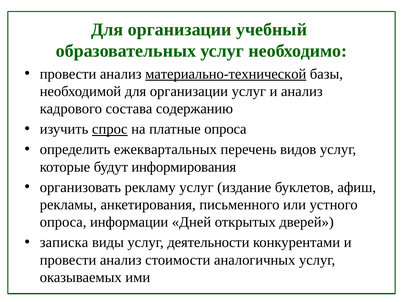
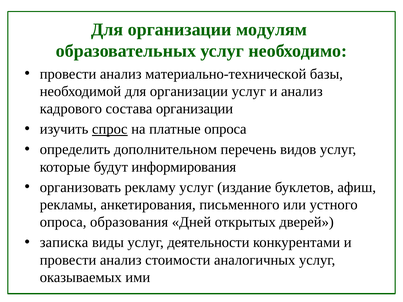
учебный: учебный -> модулям
материально-технической underline: present -> none
состава содержанию: содержанию -> организации
ежеквартальных: ежеквартальных -> дополнительном
информации: информации -> образования
